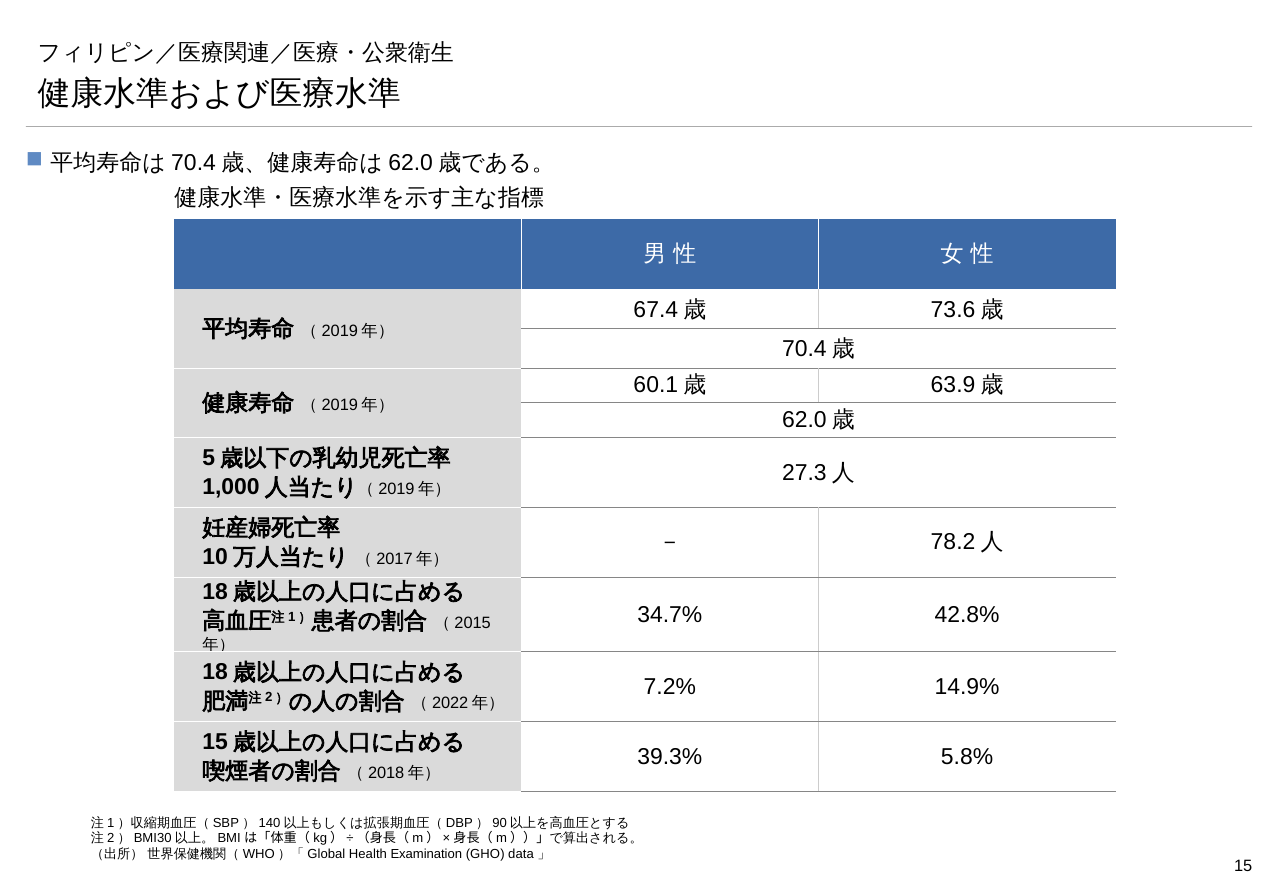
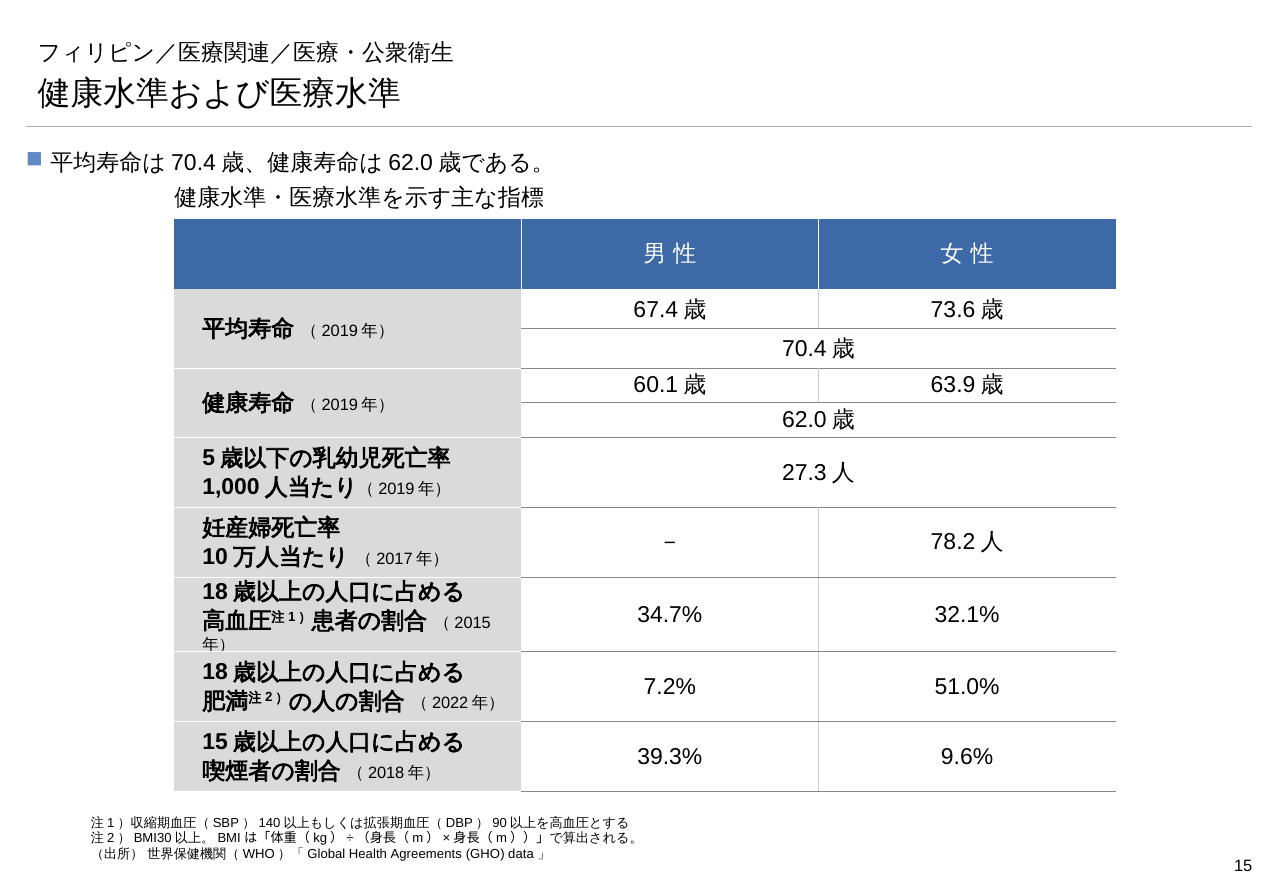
42.8%: 42.8% -> 32.1%
14.9%: 14.9% -> 51.0%
5.8%: 5.8% -> 9.6%
Examination: Examination -> Agreements
